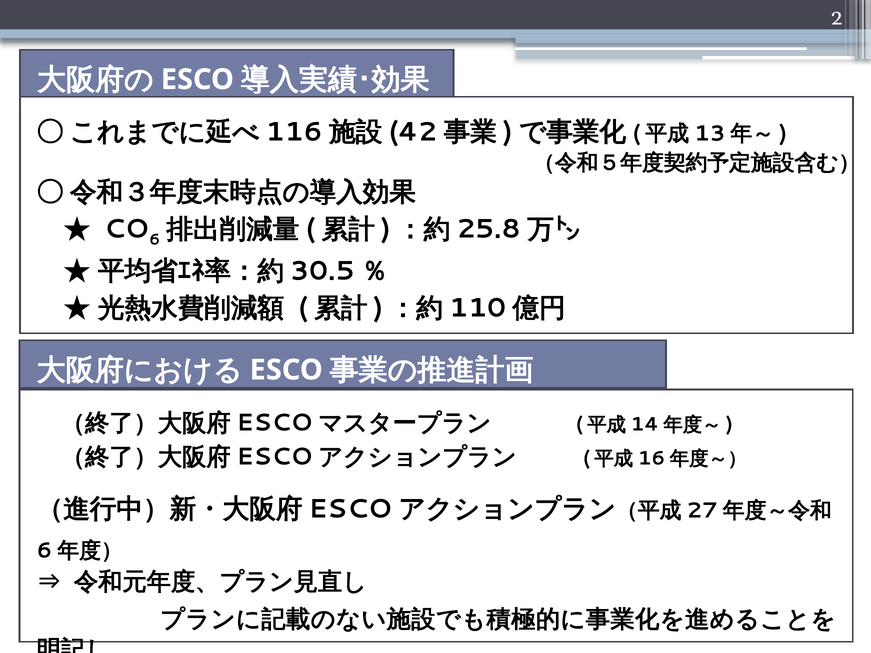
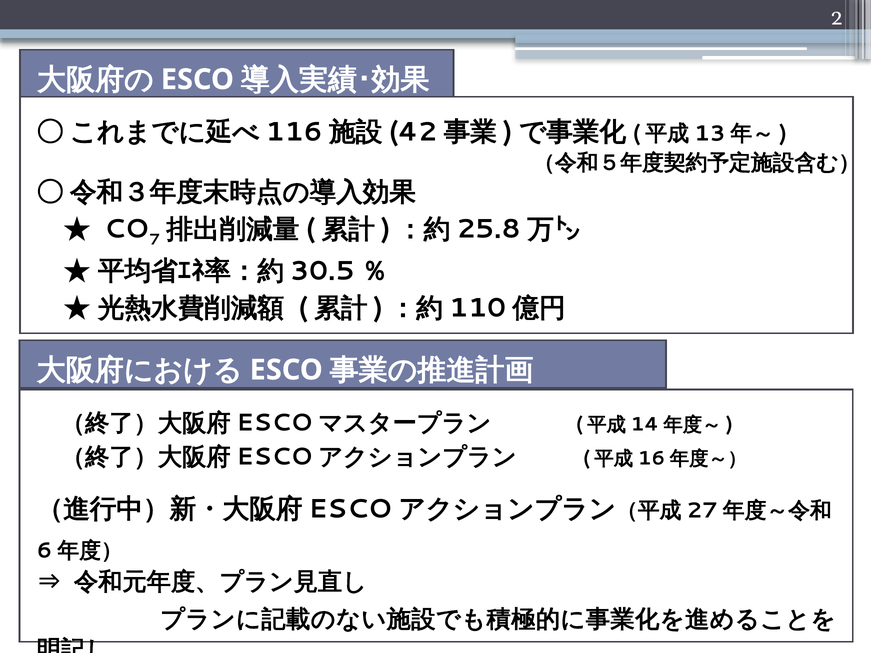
6: 6 -> 7
